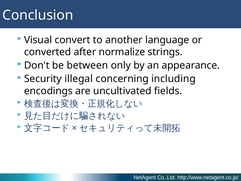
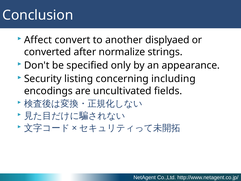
Visual: Visual -> Affect
language: language -> displyaed
between: between -> specified
illegal: illegal -> listing
